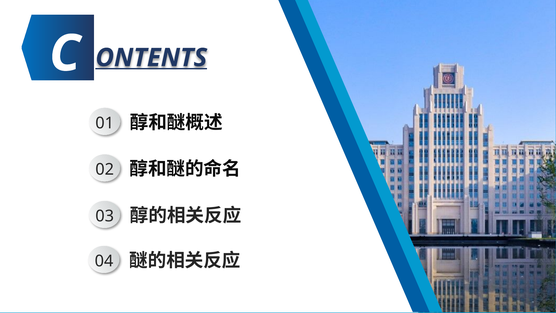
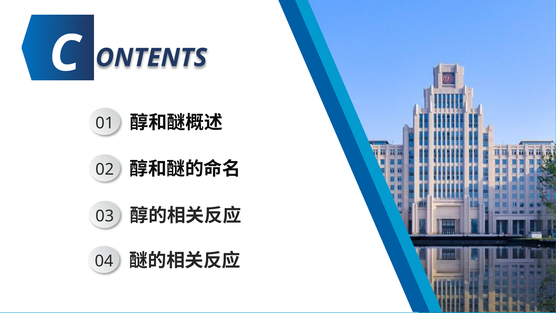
ONTENTS underline: present -> none
